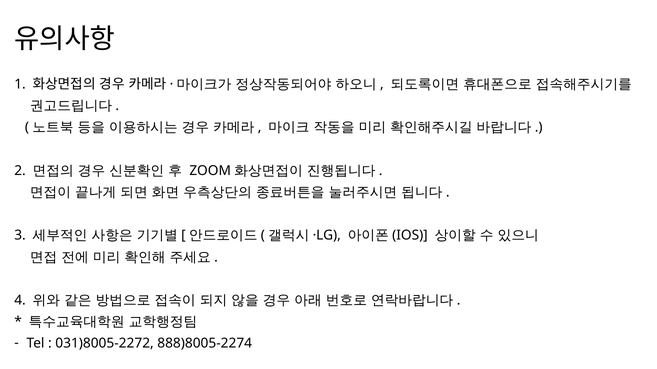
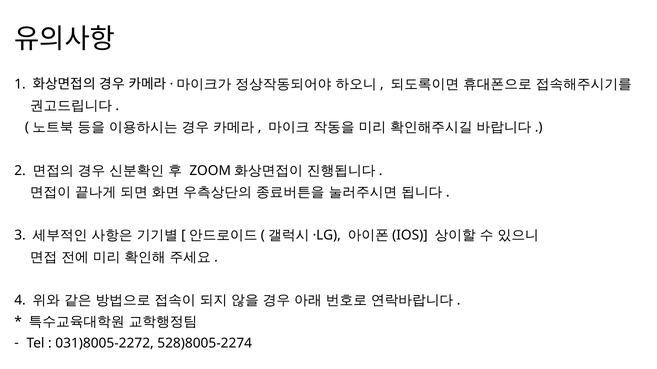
888)8005-2274: 888)8005-2274 -> 528)8005-2274
